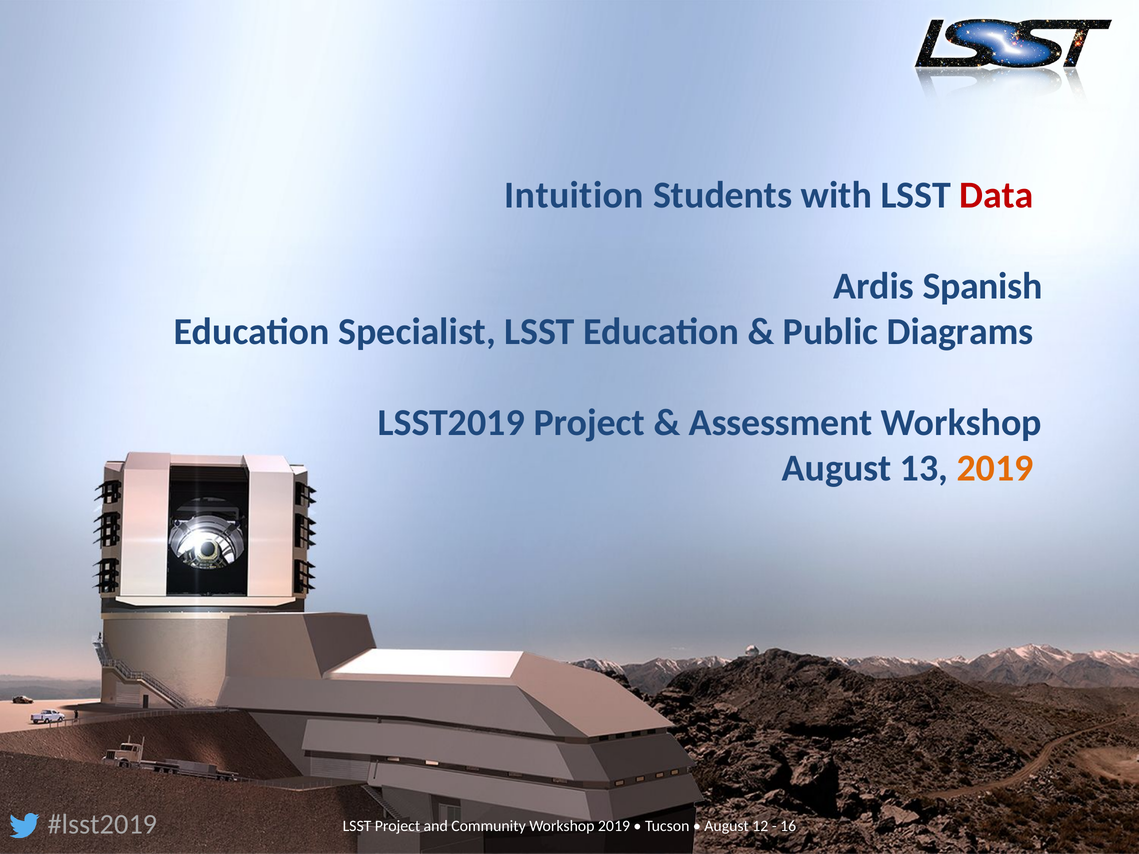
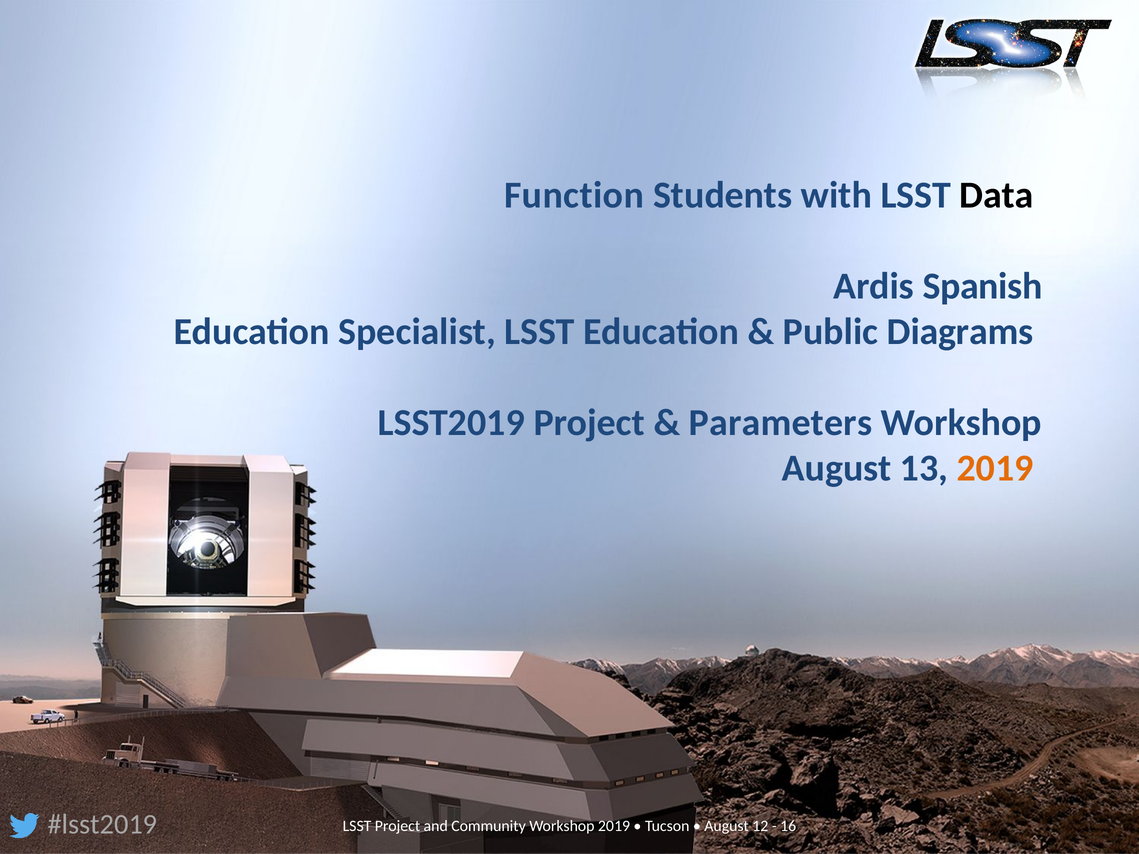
Intuition: Intuition -> Function
Data colour: red -> black
Assessment: Assessment -> Parameters
